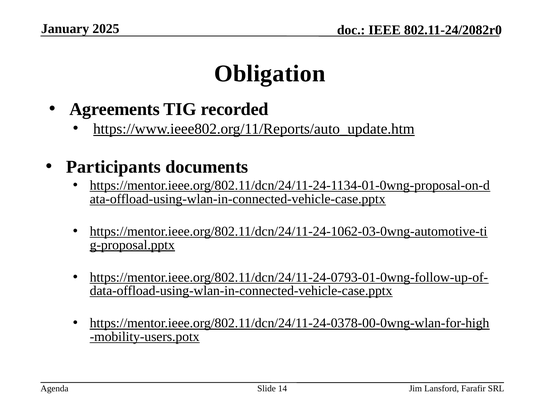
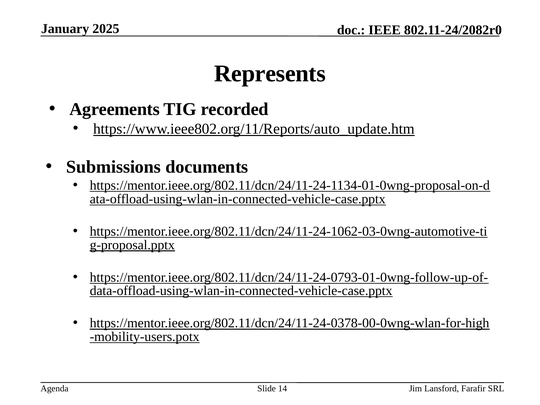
Obligation: Obligation -> Represents
Participants: Participants -> Submissions
